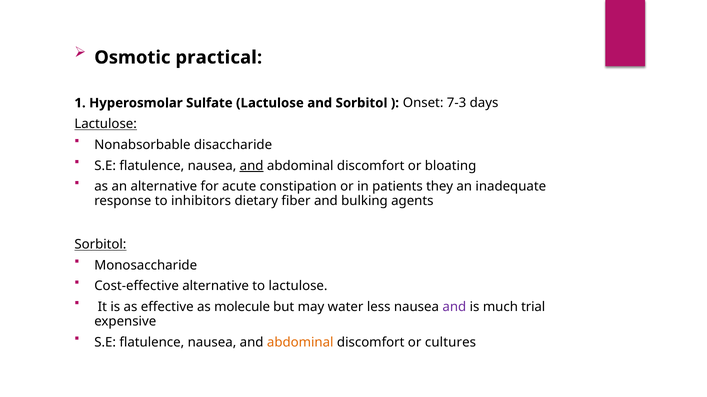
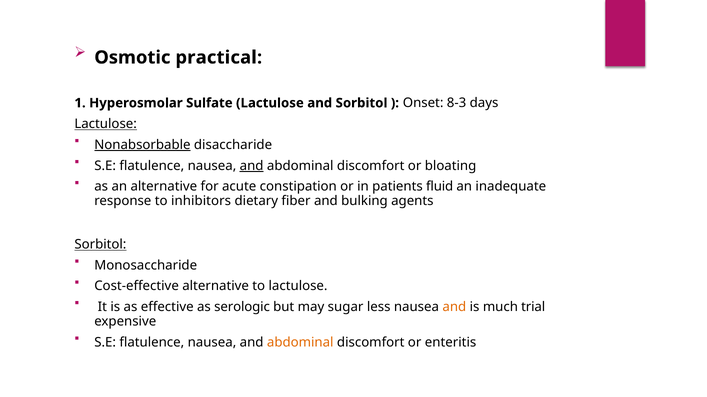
7-3: 7-3 -> 8-3
Nonabsorbable underline: none -> present
they: they -> fluid
molecule: molecule -> serologic
water: water -> sugar
and at (454, 307) colour: purple -> orange
cultures: cultures -> enteritis
